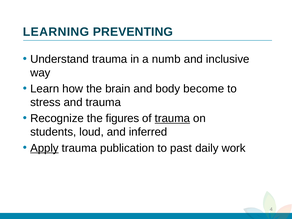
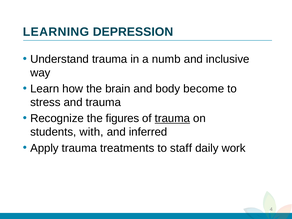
PREVENTING: PREVENTING -> DEPRESSION
loud: loud -> with
Apply underline: present -> none
publication: publication -> treatments
past: past -> staff
